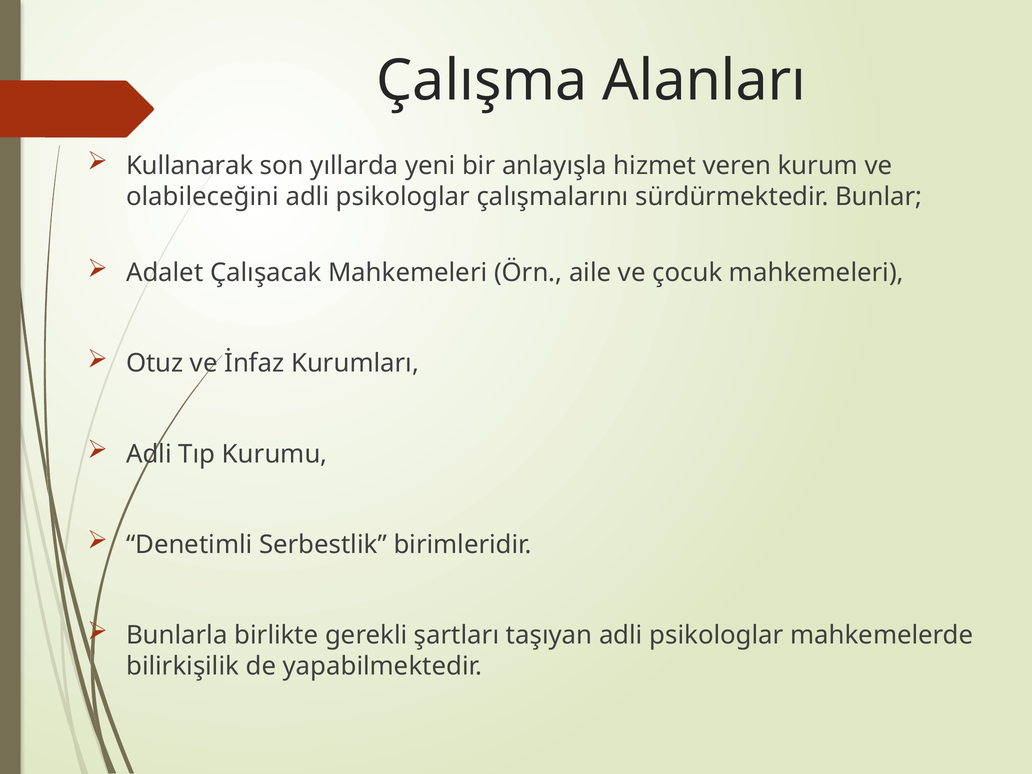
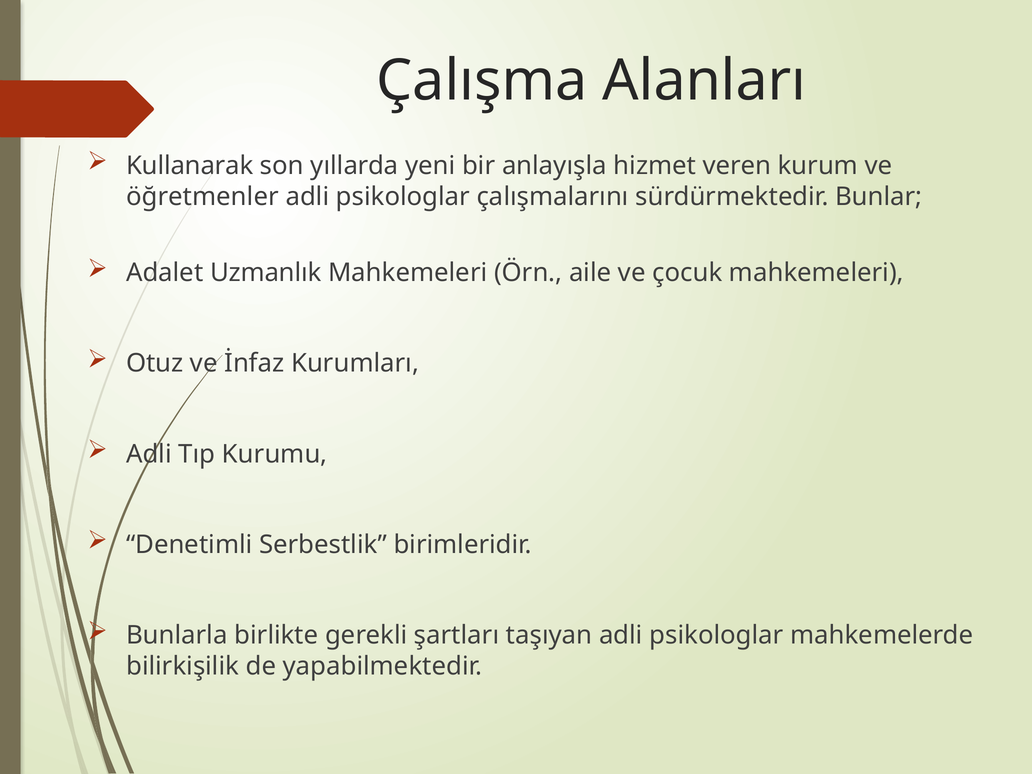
olabileceğini: olabileceğini -> öğretmenler
Çalışacak: Çalışacak -> Uzmanlık
